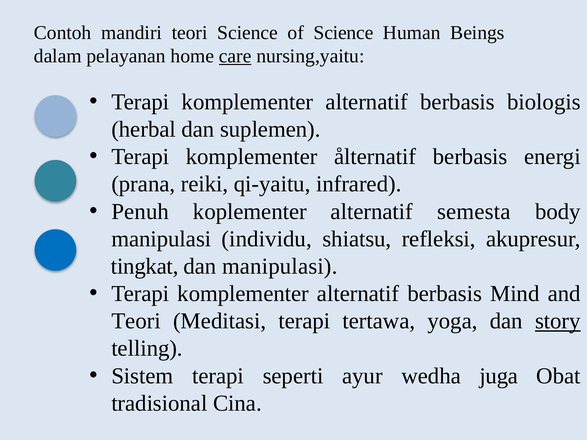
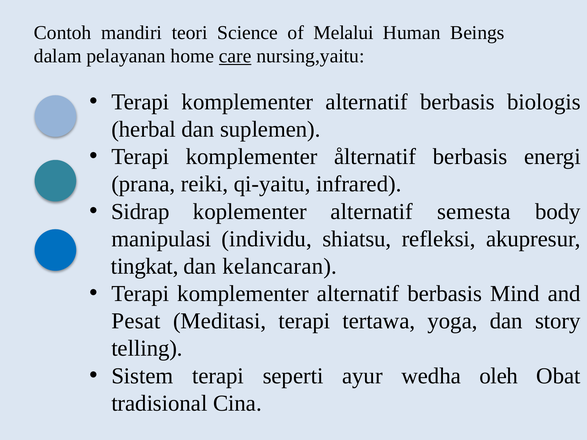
of Science: Science -> Melalui
Penuh: Penuh -> Sidrap
dan manipulasi: manipulasi -> kelancaran
Teori at (136, 321): Teori -> Pesat
story underline: present -> none
juga: juga -> oleh
